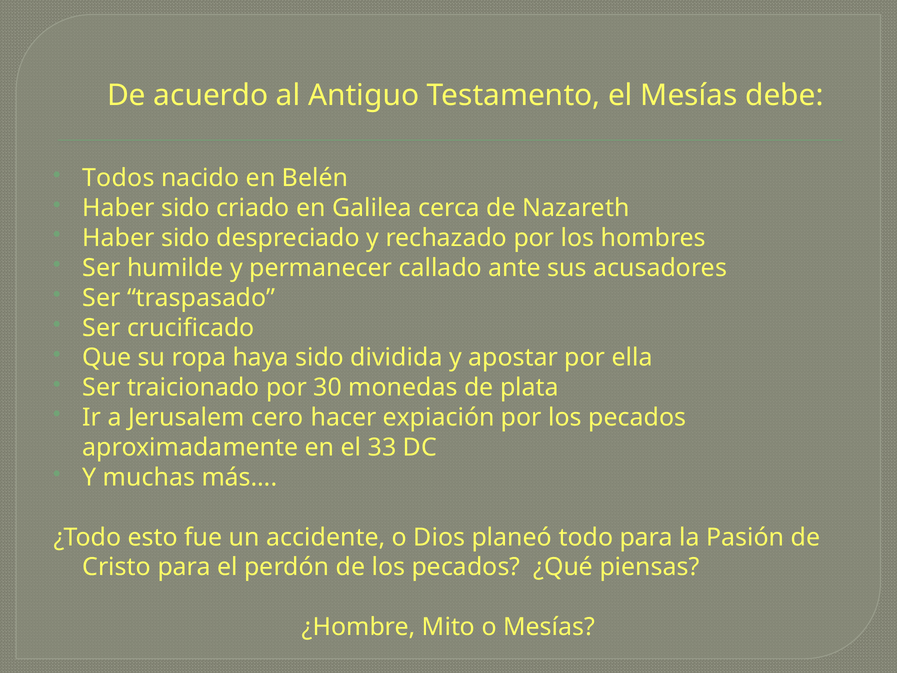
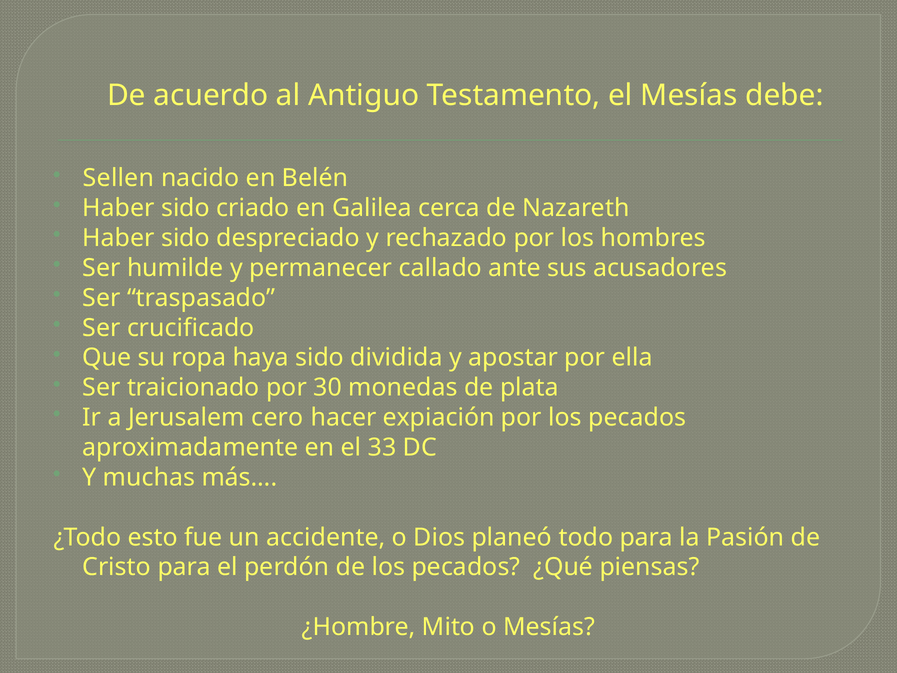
Todos: Todos -> Sellen
